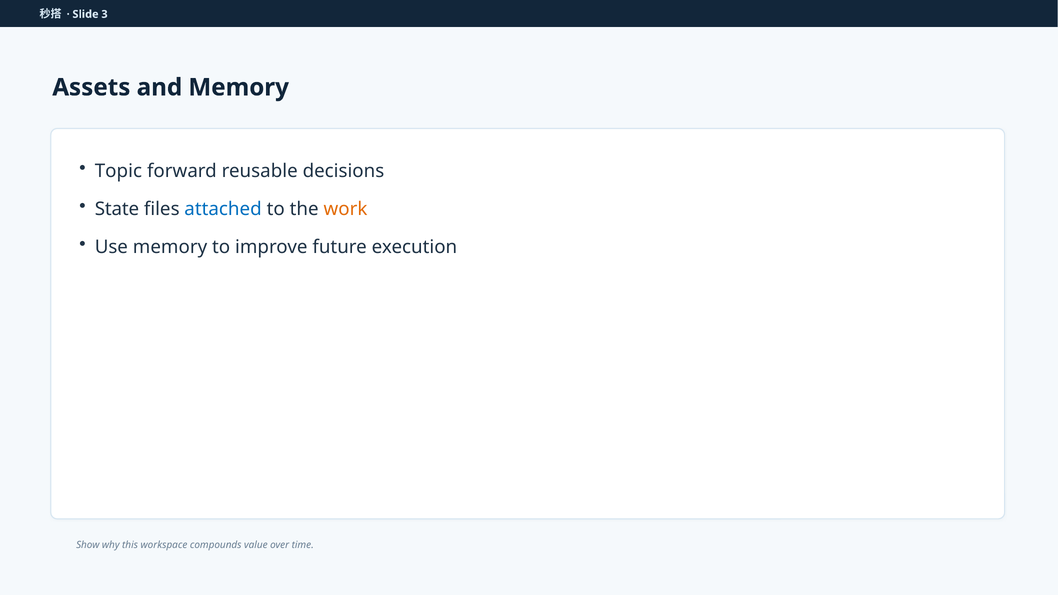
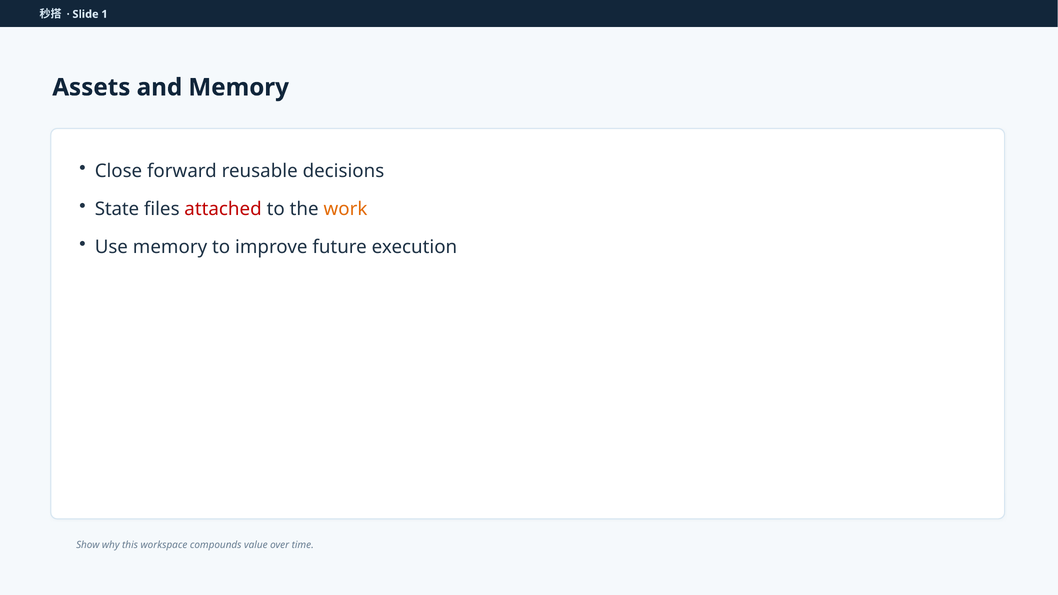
3: 3 -> 1
Topic: Topic -> Close
attached colour: blue -> red
